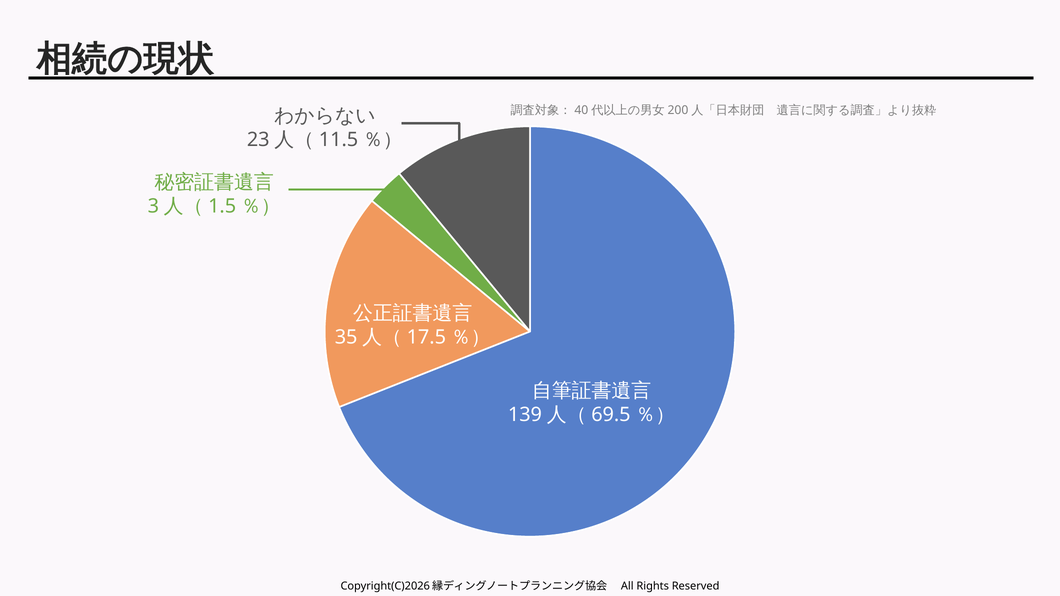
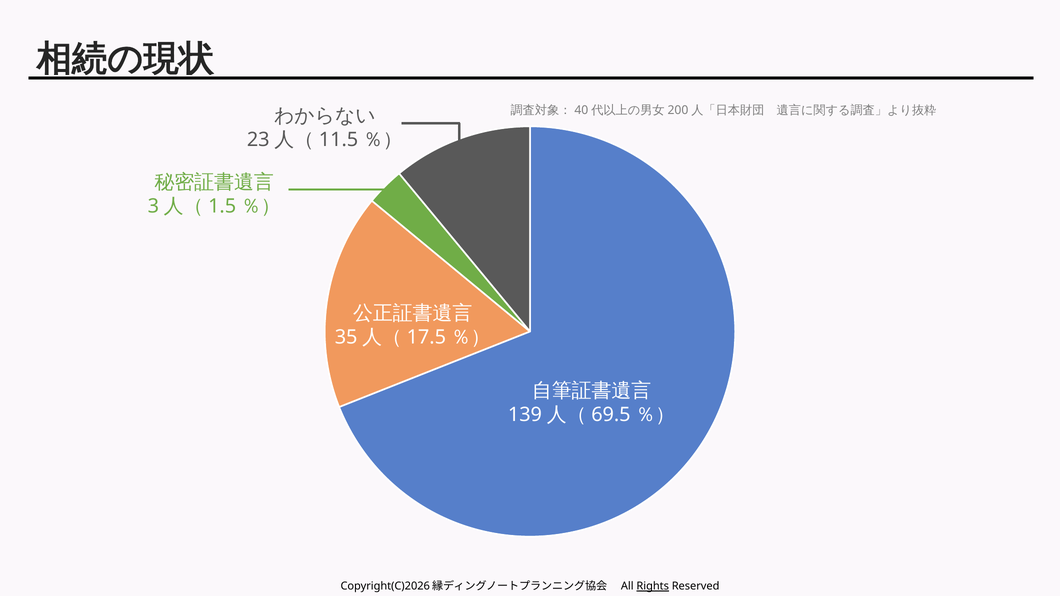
Rights underline: none -> present
